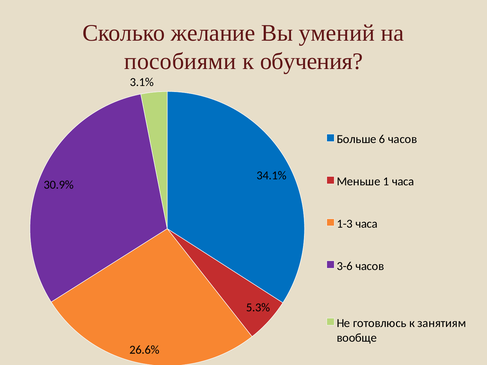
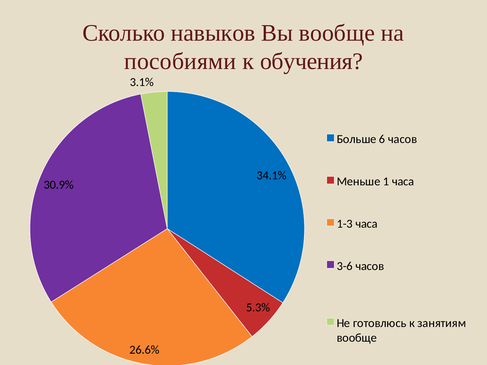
желание: желание -> навыков
Вы умений: умений -> вообще
